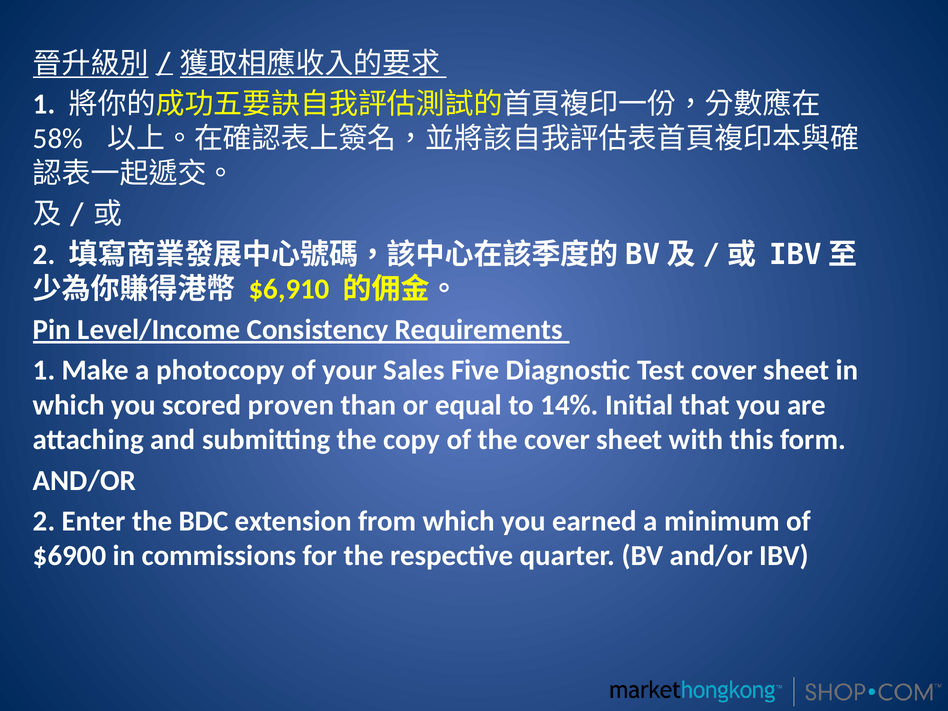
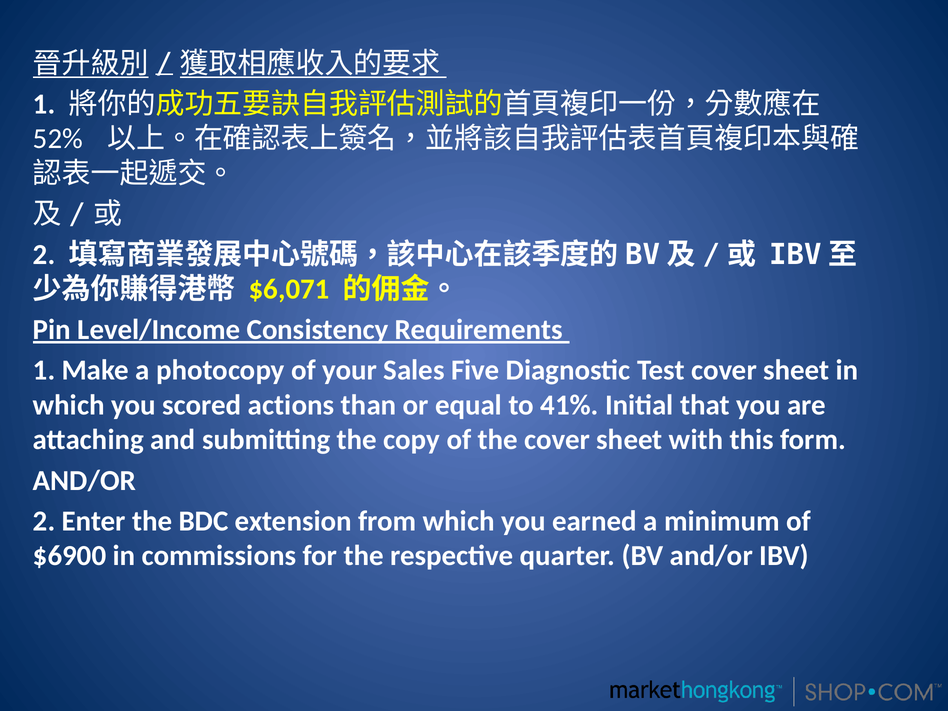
58%: 58% -> 52%
$6,910: $6,910 -> $6,071
proven: proven -> actions
14%: 14% -> 41%
